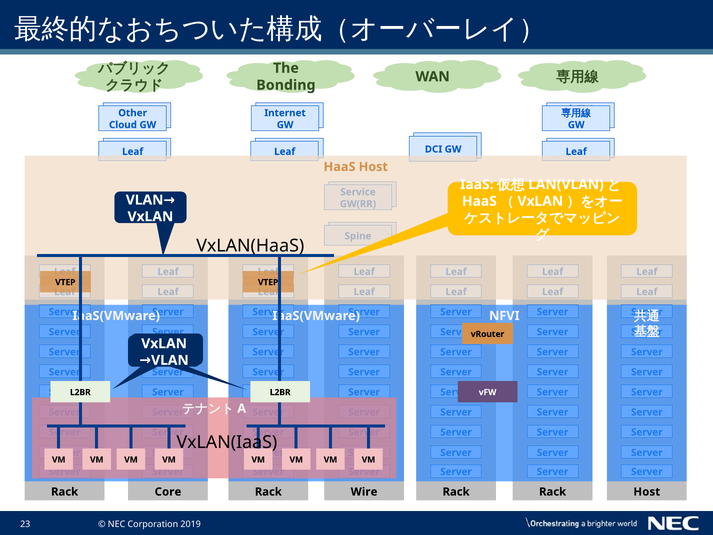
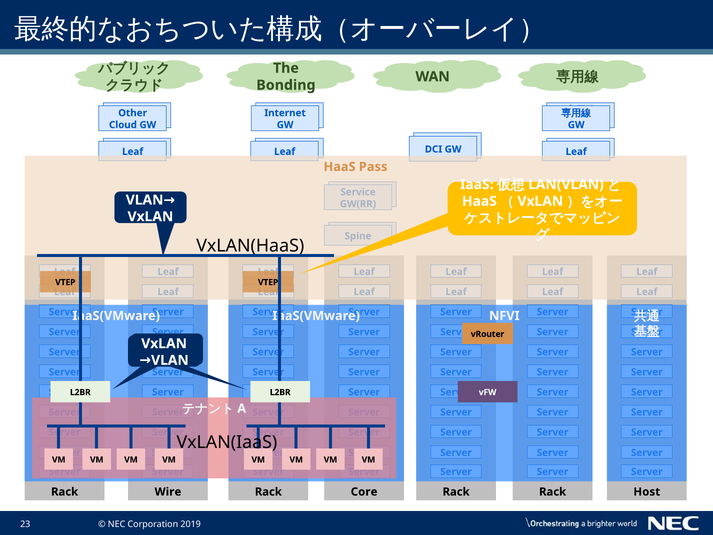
HaaS Host: Host -> Pass
Core: Core -> Wire
Wire: Wire -> Core
